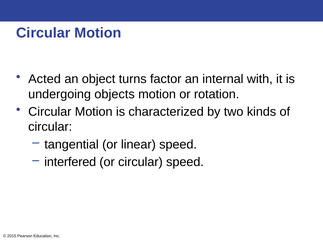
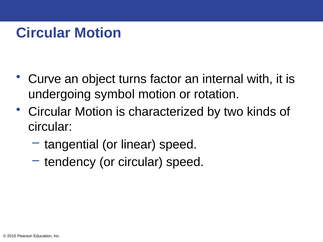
Acted: Acted -> Curve
objects: objects -> symbol
interfered: interfered -> tendency
